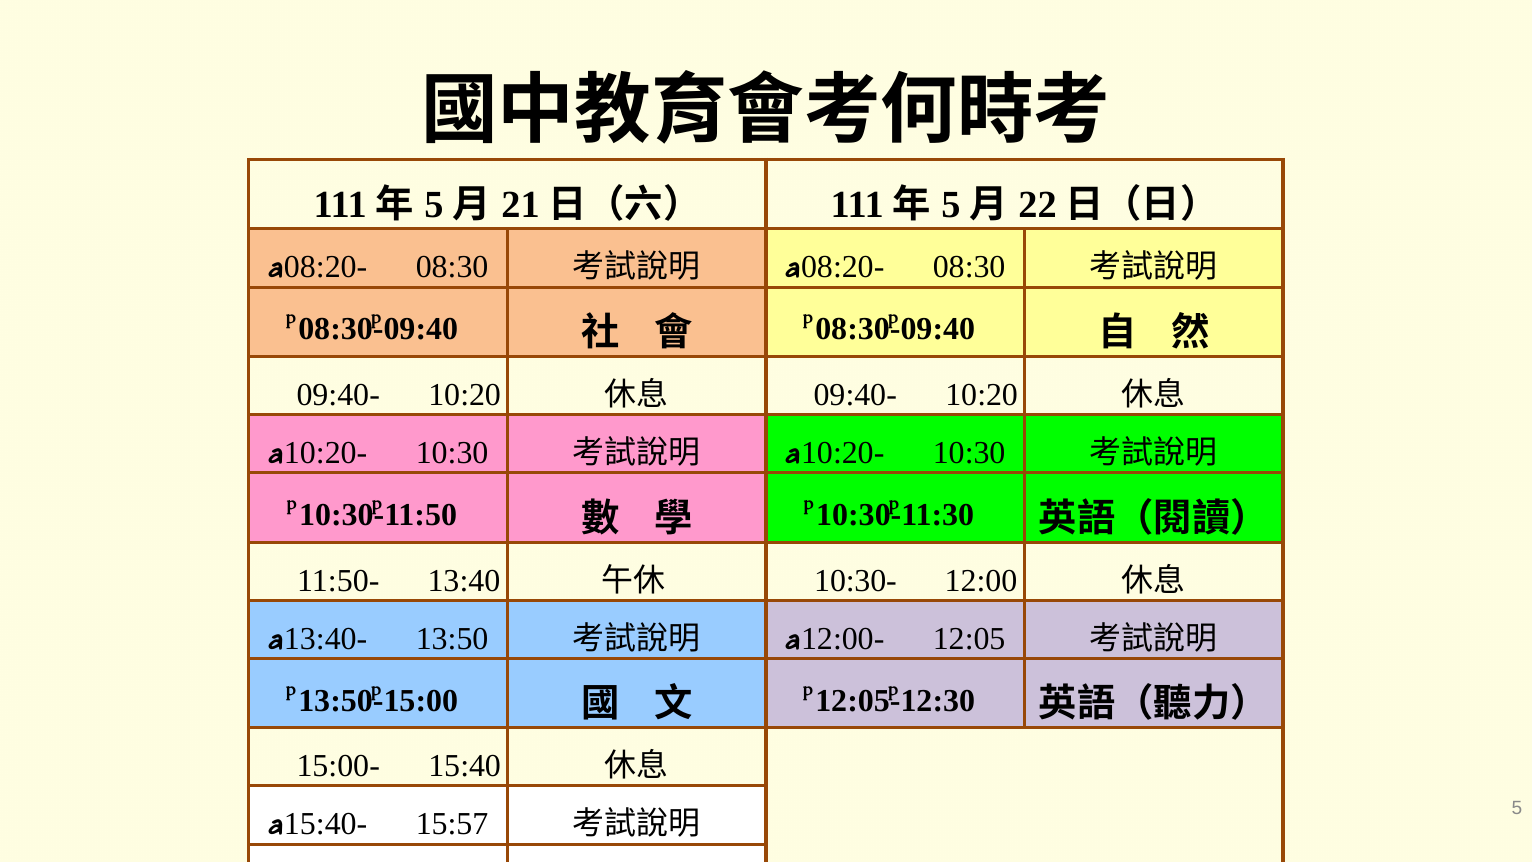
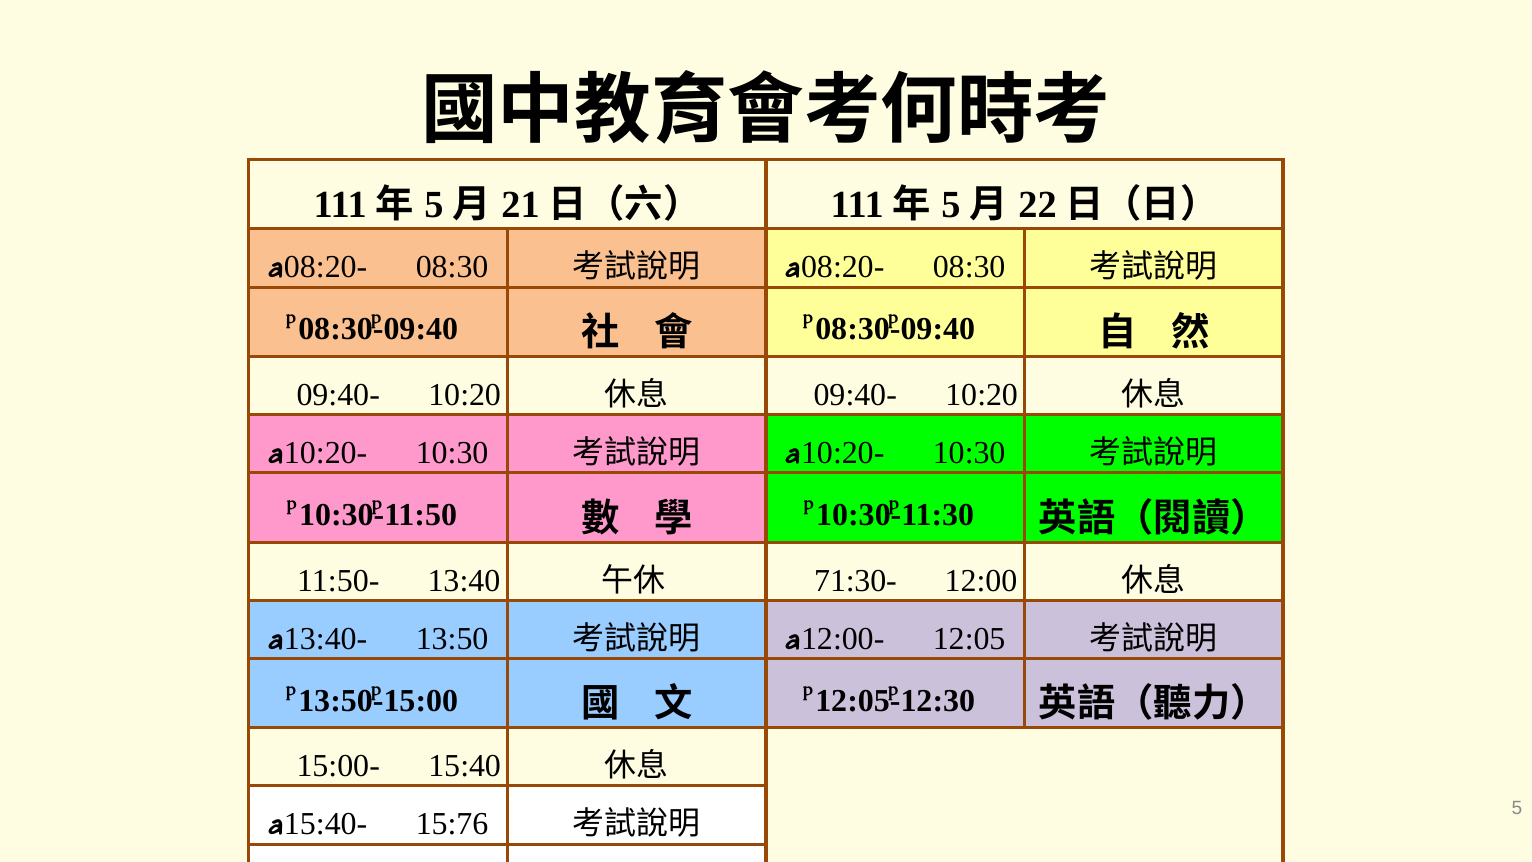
10:30-: 10:30- -> 71:30-
15:57: 15:57 -> 15:76
